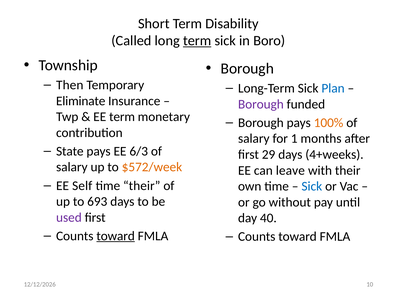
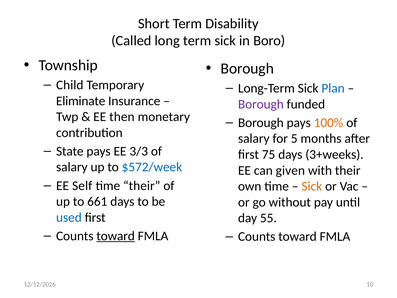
term at (197, 41) underline: present -> none
Then: Then -> Child
EE term: term -> then
1: 1 -> 5
6/3: 6/3 -> 3/3
29: 29 -> 75
4+weeks: 4+weeks -> 3+weeks
$572/week colour: orange -> blue
leave: leave -> given
Sick at (312, 186) colour: blue -> orange
693: 693 -> 661
used colour: purple -> blue
40: 40 -> 55
